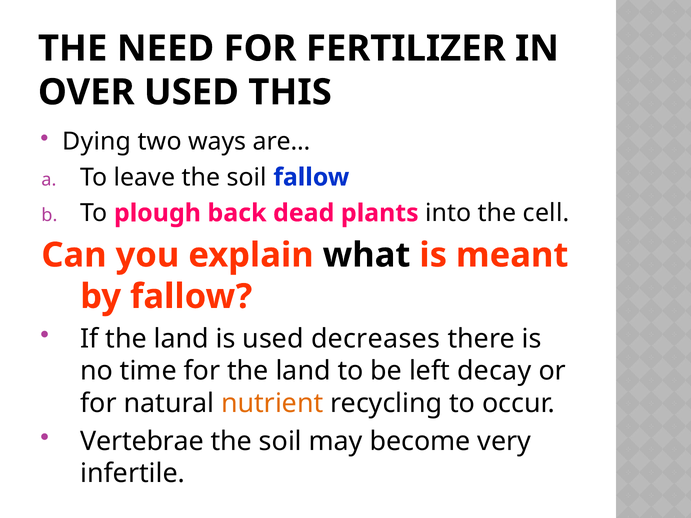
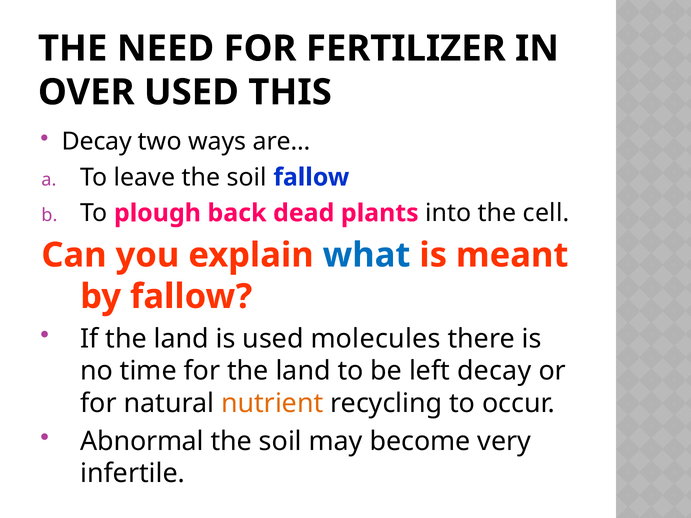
Dying at (97, 142): Dying -> Decay
what colour: black -> blue
decreases: decreases -> molecules
Vertebrae: Vertebrae -> Abnormal
